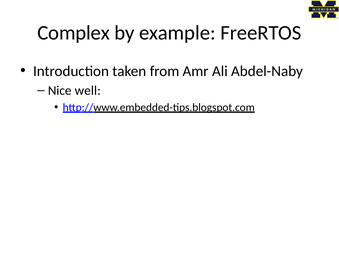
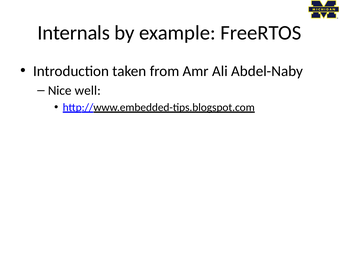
Complex: Complex -> Internals
